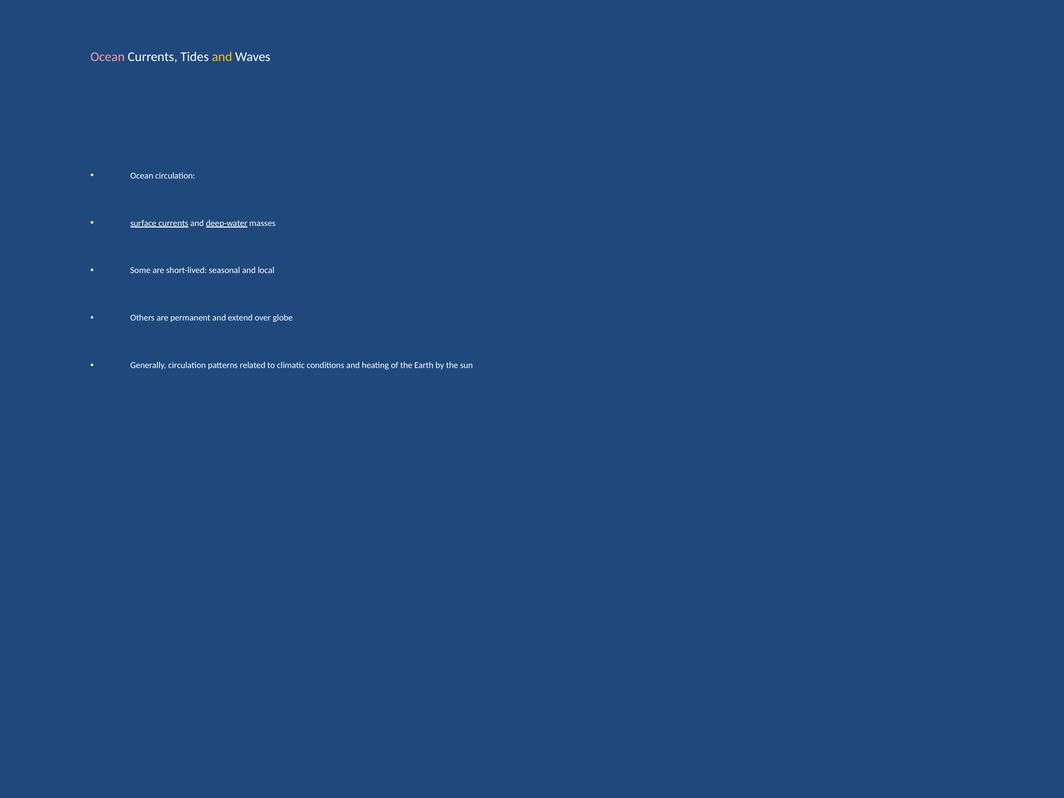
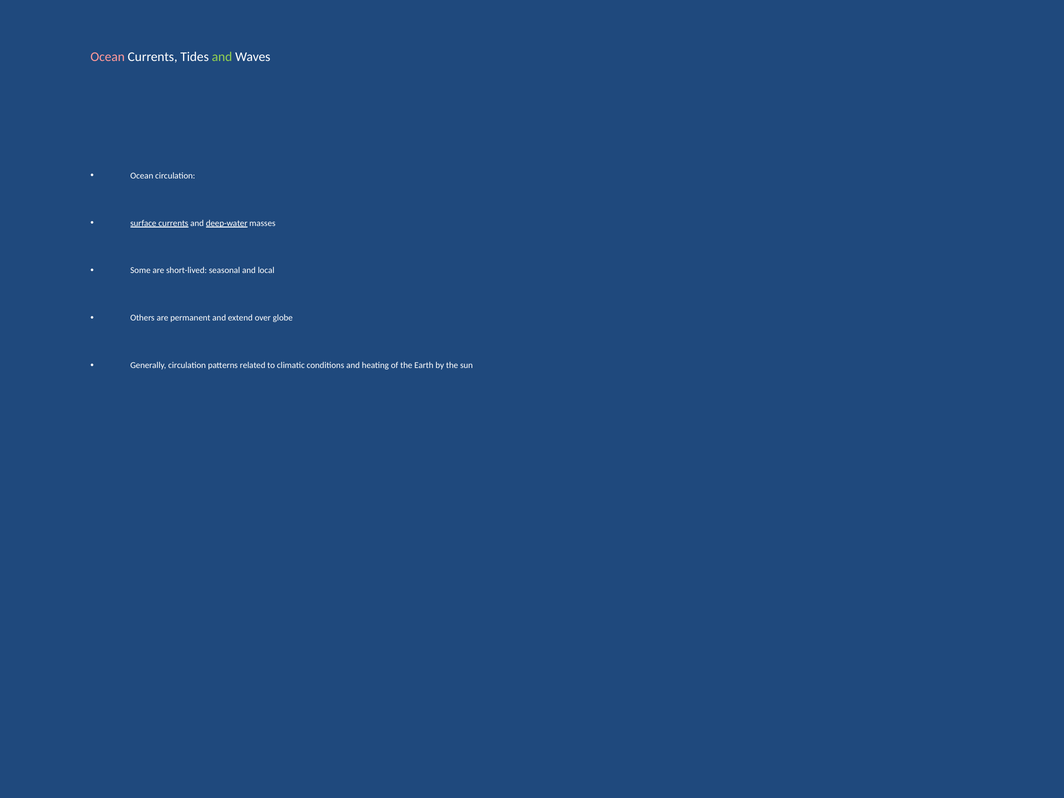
and at (222, 57) colour: yellow -> light green
